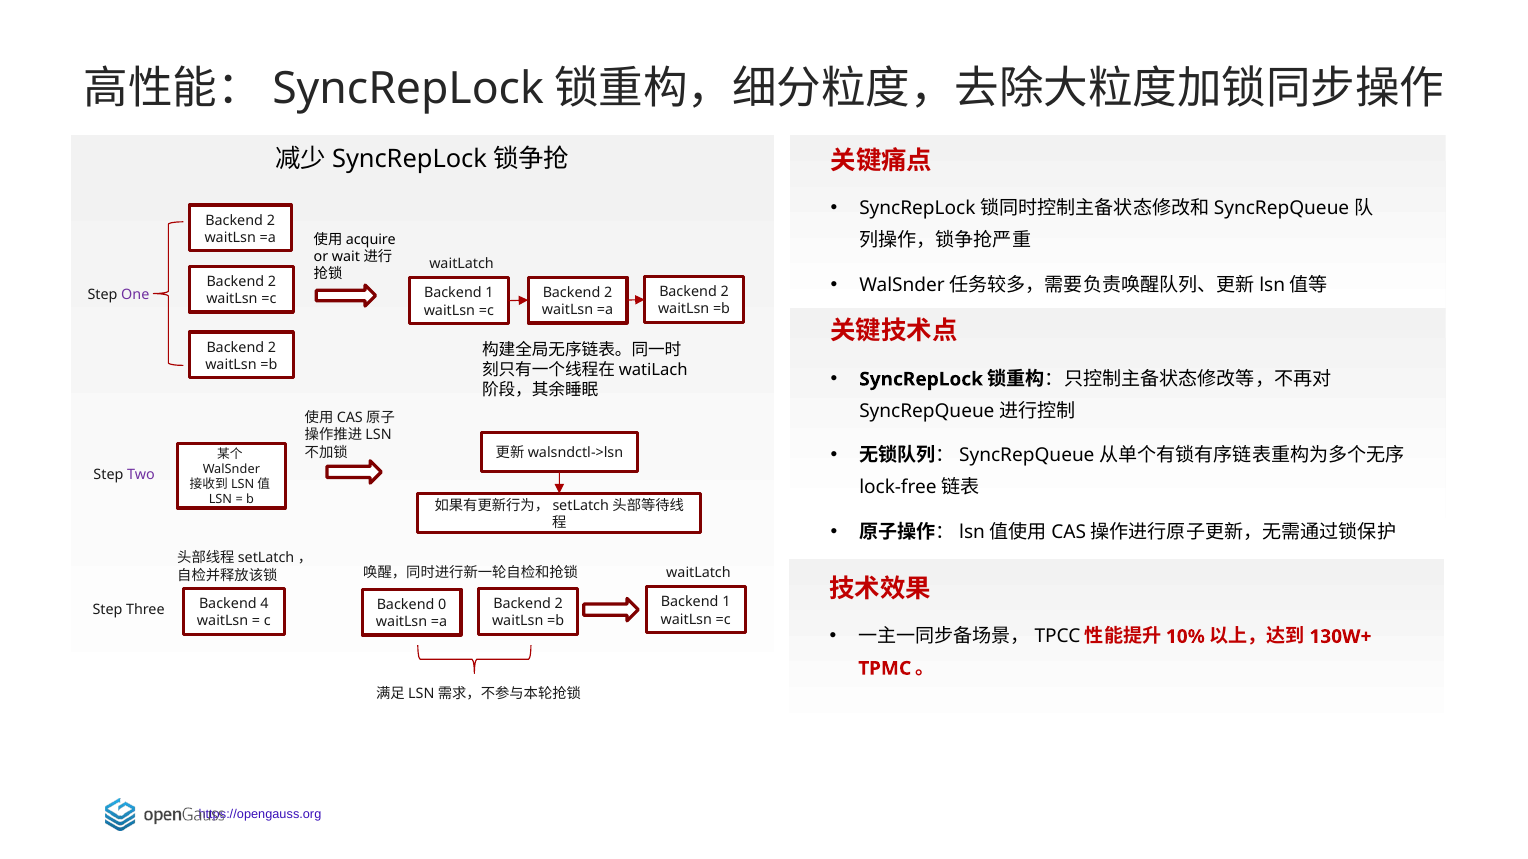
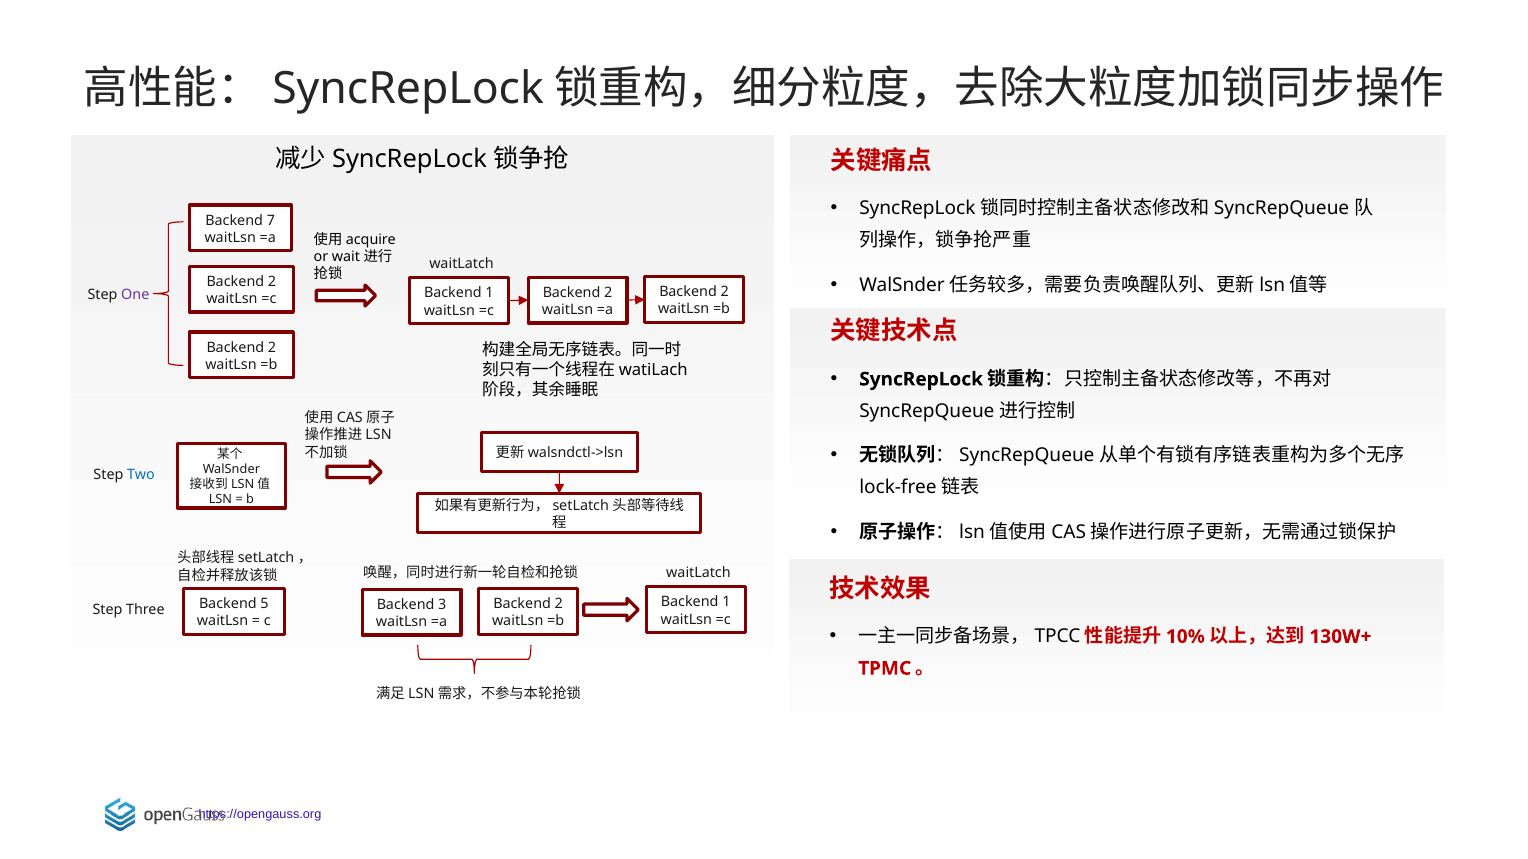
2 at (271, 220): 2 -> 7
Two colour: purple -> blue
4: 4 -> 5
0: 0 -> 3
